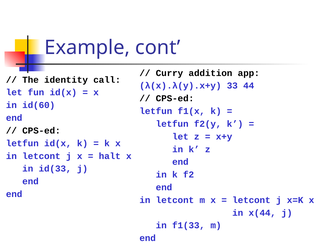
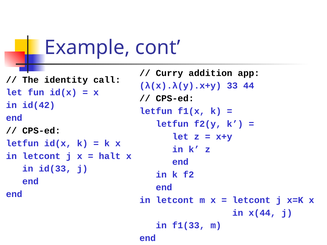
id(60: id(60 -> id(42
